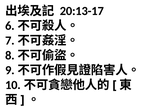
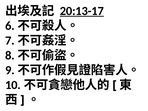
20:13-17 underline: none -> present
